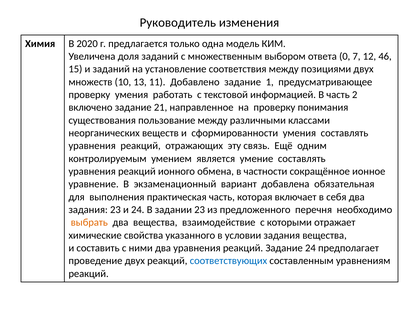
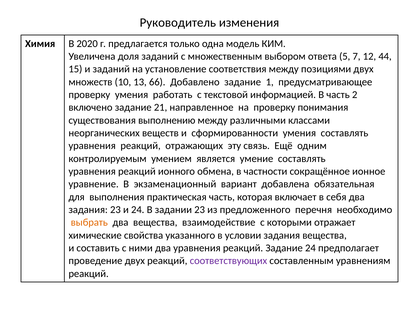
0: 0 -> 5
46: 46 -> 44
11: 11 -> 66
пользование: пользование -> выполнению
соответствующих colour: blue -> purple
